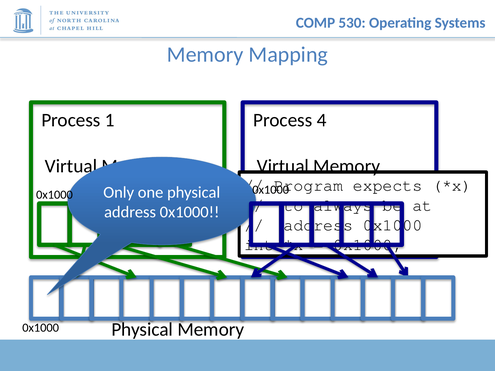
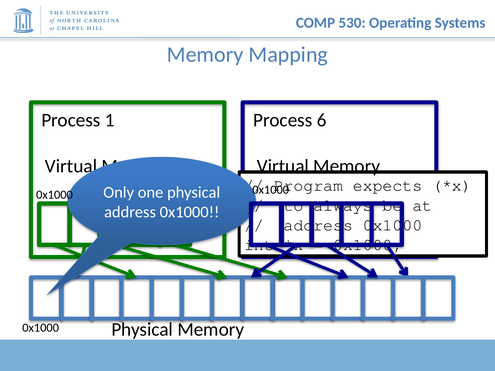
4: 4 -> 6
